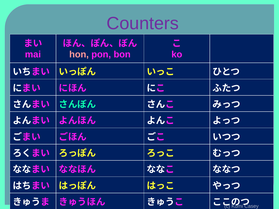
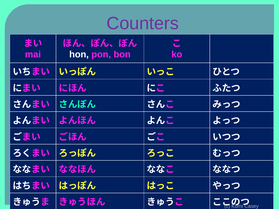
hon colour: pink -> white
